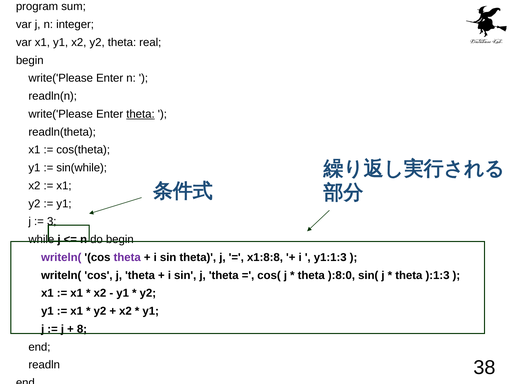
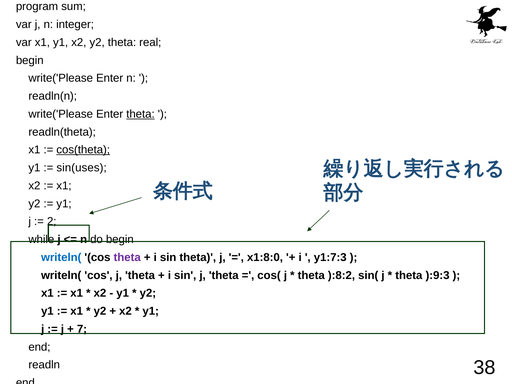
cos(theta underline: none -> present
sin(while: sin(while -> sin(uses
3: 3 -> 2
writeln( at (61, 257) colour: purple -> blue
x1:8:8: x1:8:8 -> x1:8:0
y1:1:3: y1:1:3 -> y1:7:3
):8:0: ):8:0 -> ):8:2
):1:3: ):1:3 -> ):9:3
8: 8 -> 7
